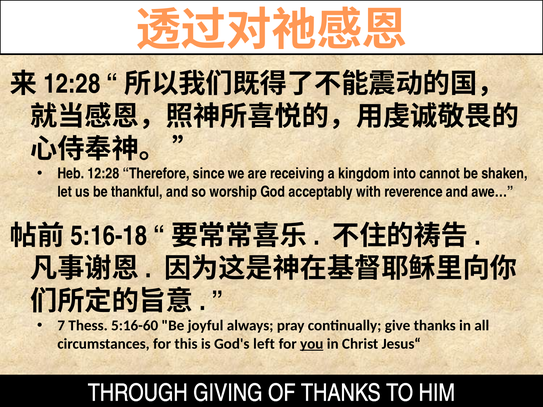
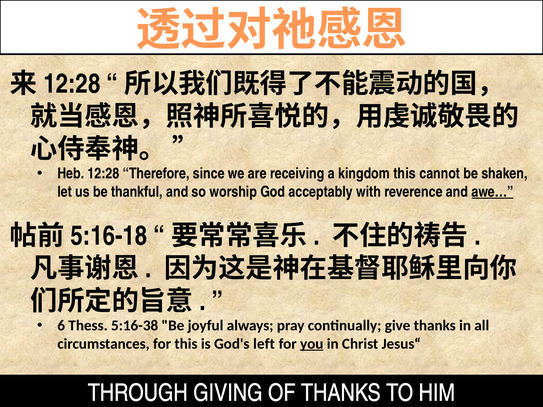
kingdom into: into -> this
awe… underline: none -> present
7: 7 -> 6
5:16-60: 5:16-60 -> 5:16-38
